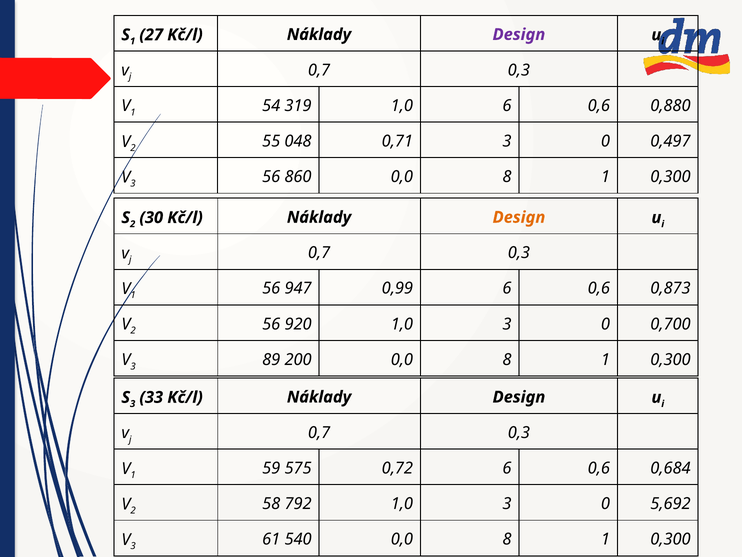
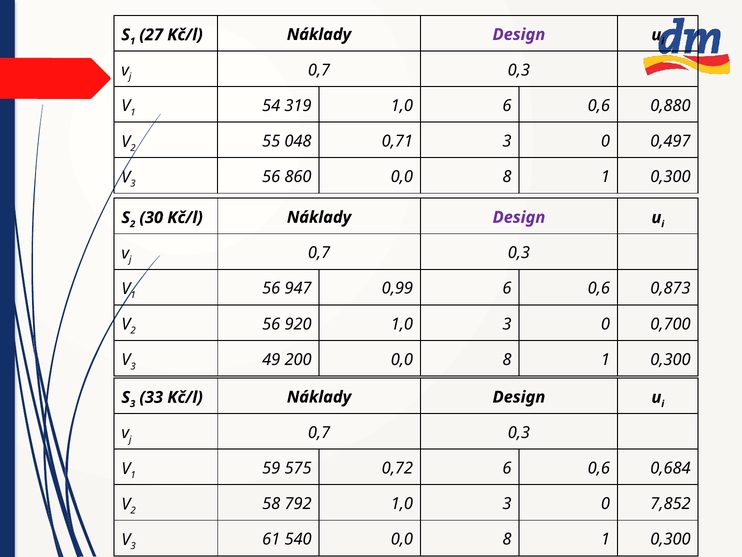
Design at (519, 217) colour: orange -> purple
89: 89 -> 49
5,692: 5,692 -> 7,852
